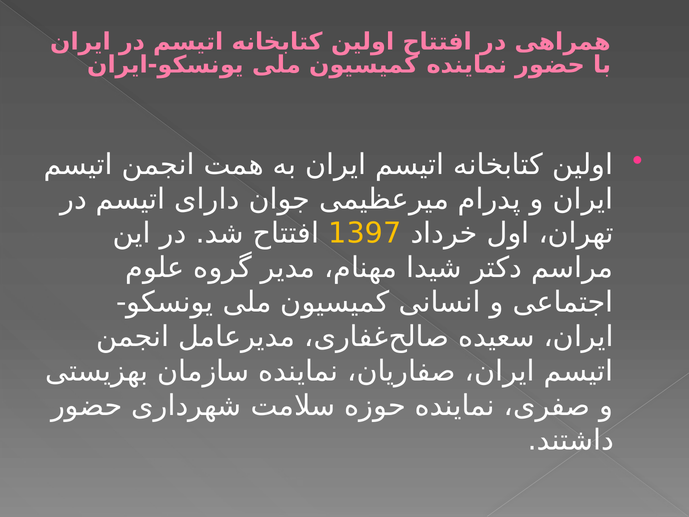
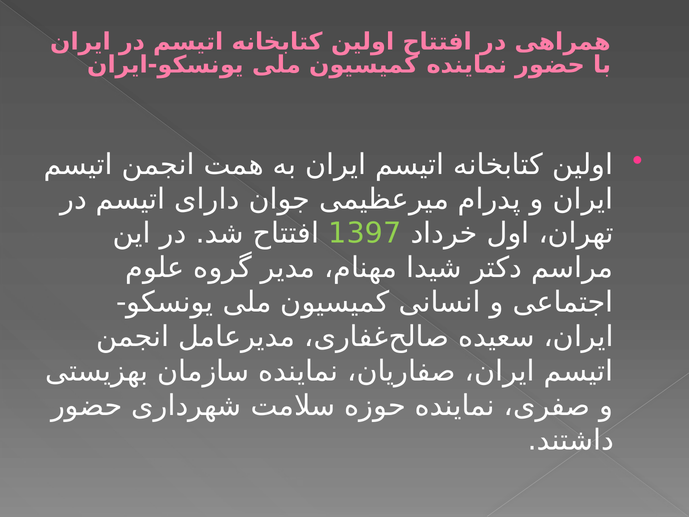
1397 colour: yellow -> light green
